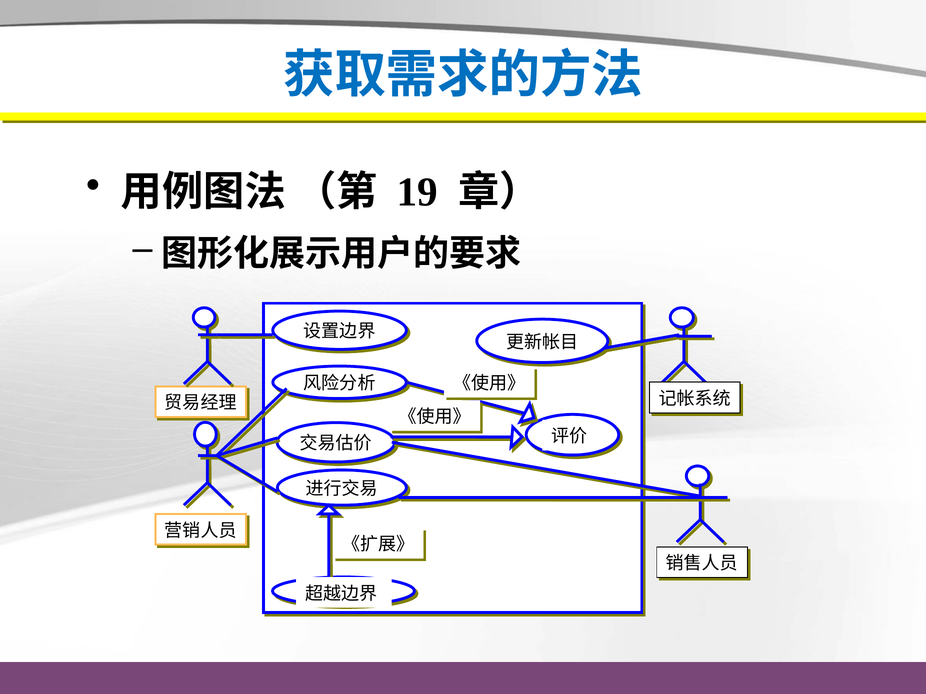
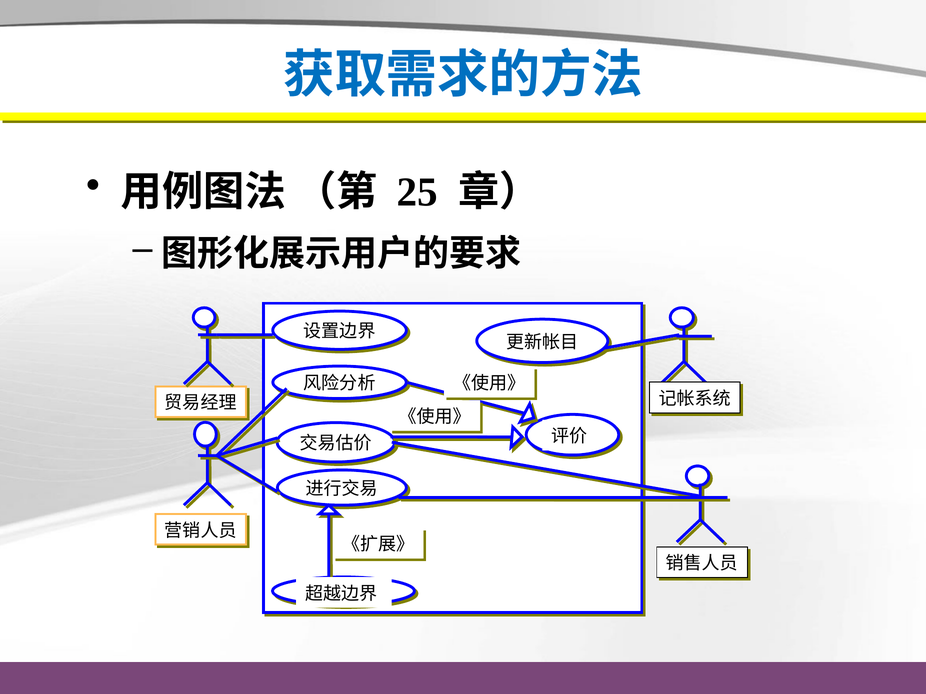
19: 19 -> 25
